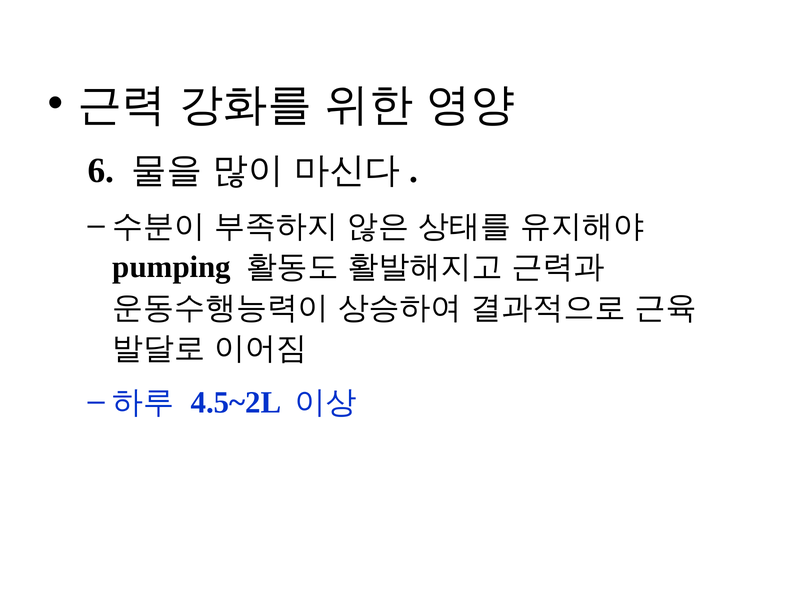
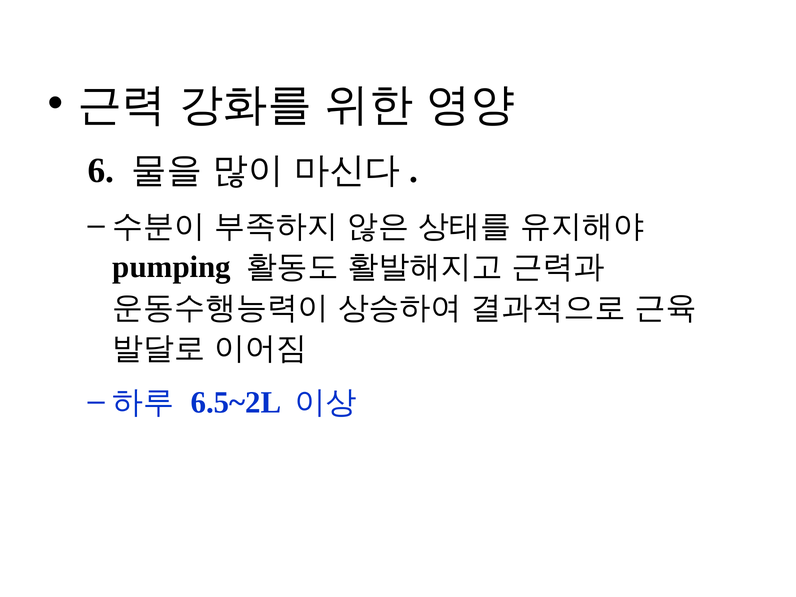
4.5~2L: 4.5~2L -> 6.5~2L
